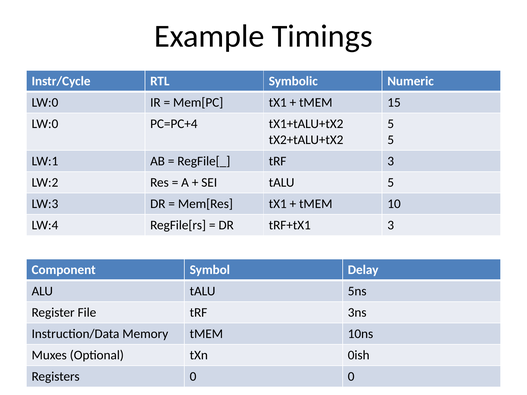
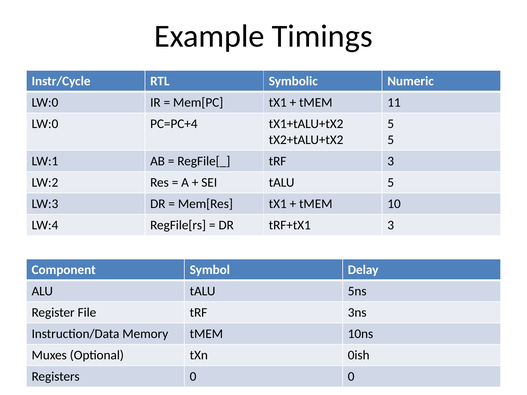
15: 15 -> 11
